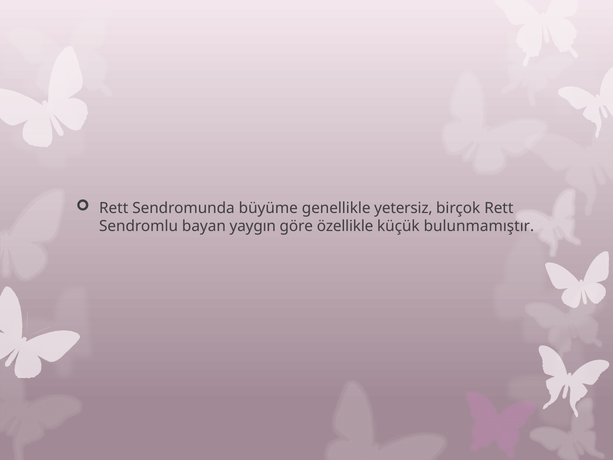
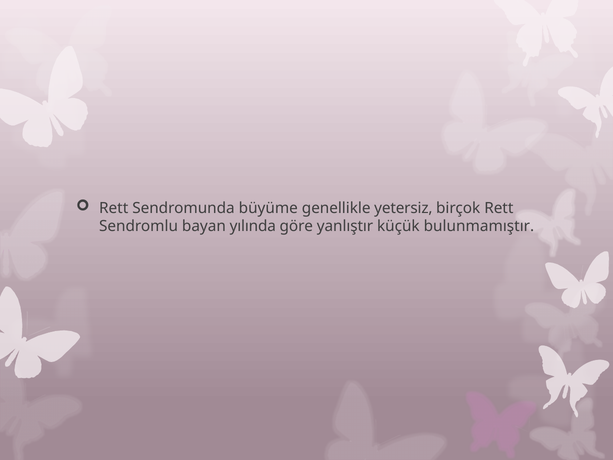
yaygın: yaygın -> yılında
özellikle: özellikle -> yanlıştır
